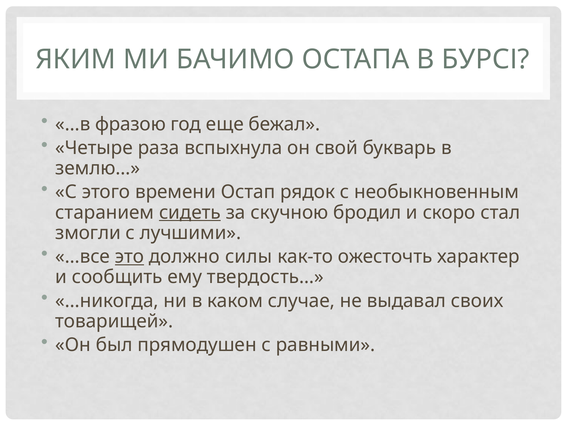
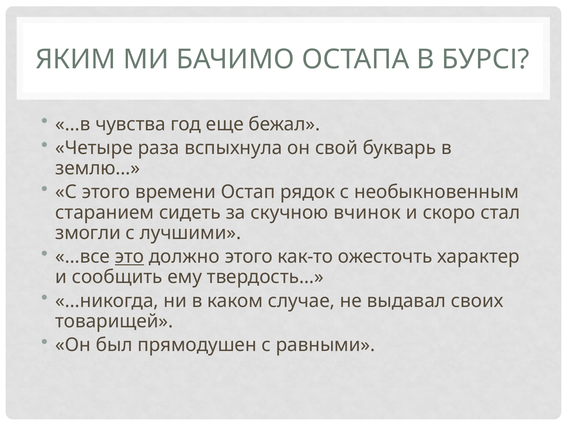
фразою: фразою -> чувства
сидеть underline: present -> none
бродил: бродил -> вчинок
должно силы: силы -> этого
